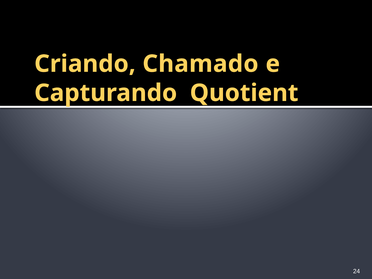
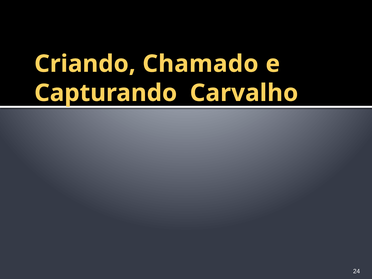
Quotient: Quotient -> Carvalho
